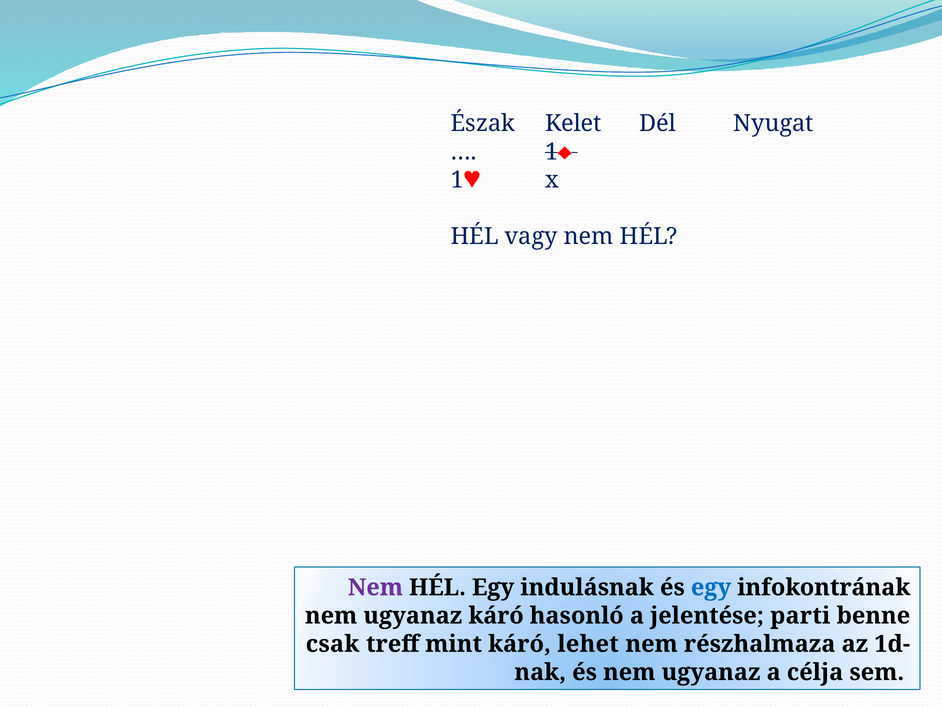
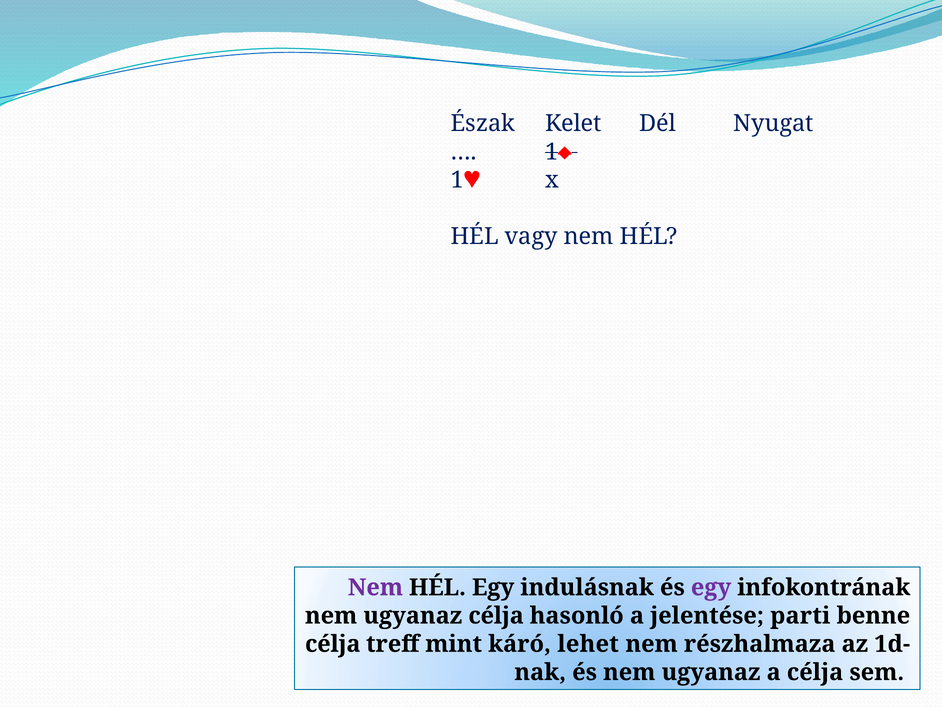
egy at (711, 587) colour: blue -> purple
ugyanaz káró: káró -> célja
csak at (333, 644): csak -> célja
